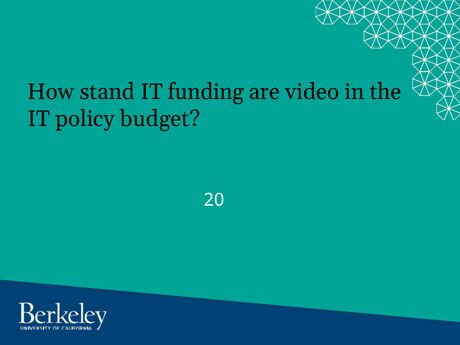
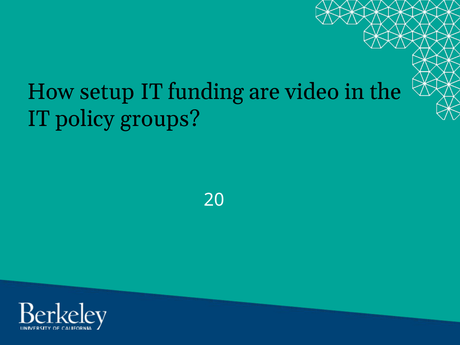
stand: stand -> setup
budget: budget -> groups
